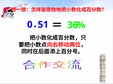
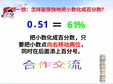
36: 36 -> 61
